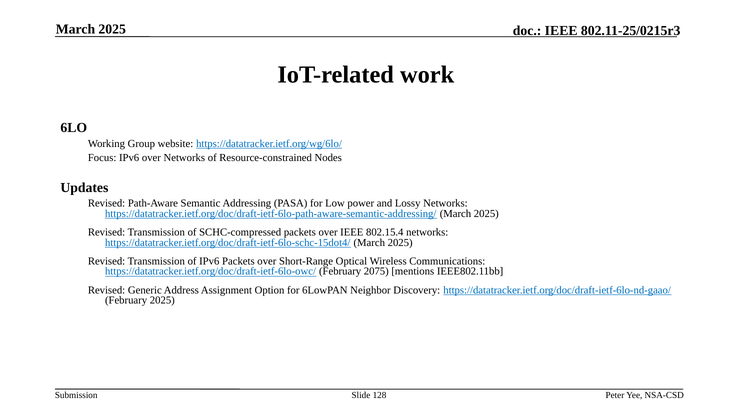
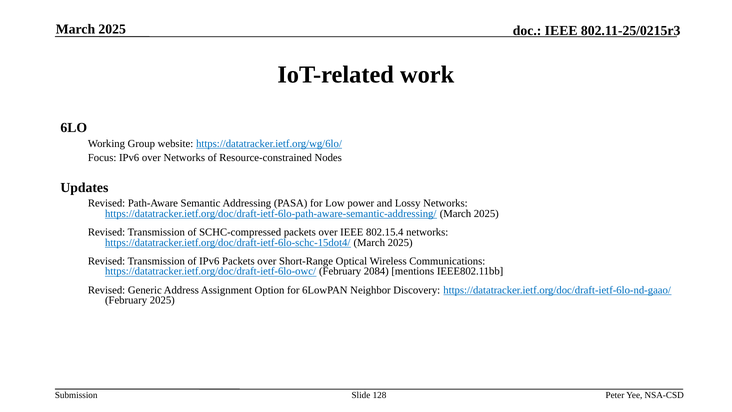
2075: 2075 -> 2084
